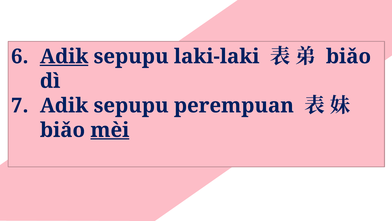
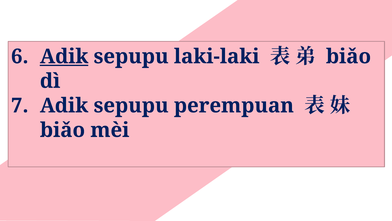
mèi underline: present -> none
